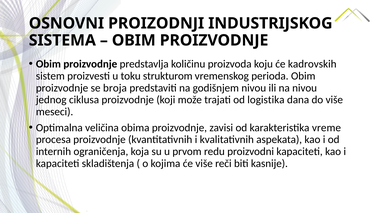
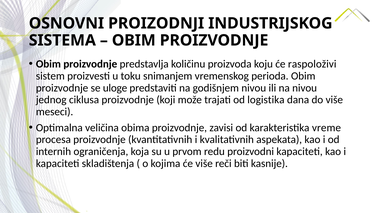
kadrovskih: kadrovskih -> raspoloživi
strukturom: strukturom -> snimanjem
broja: broja -> uloge
